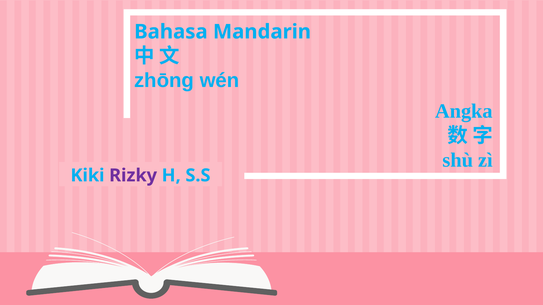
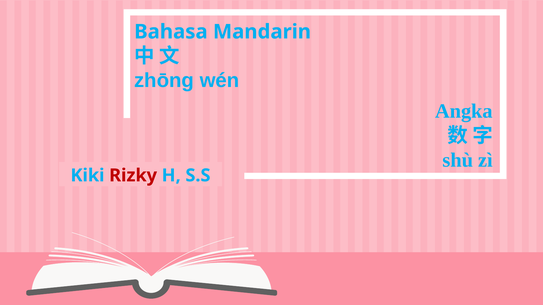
Rizky colour: purple -> red
